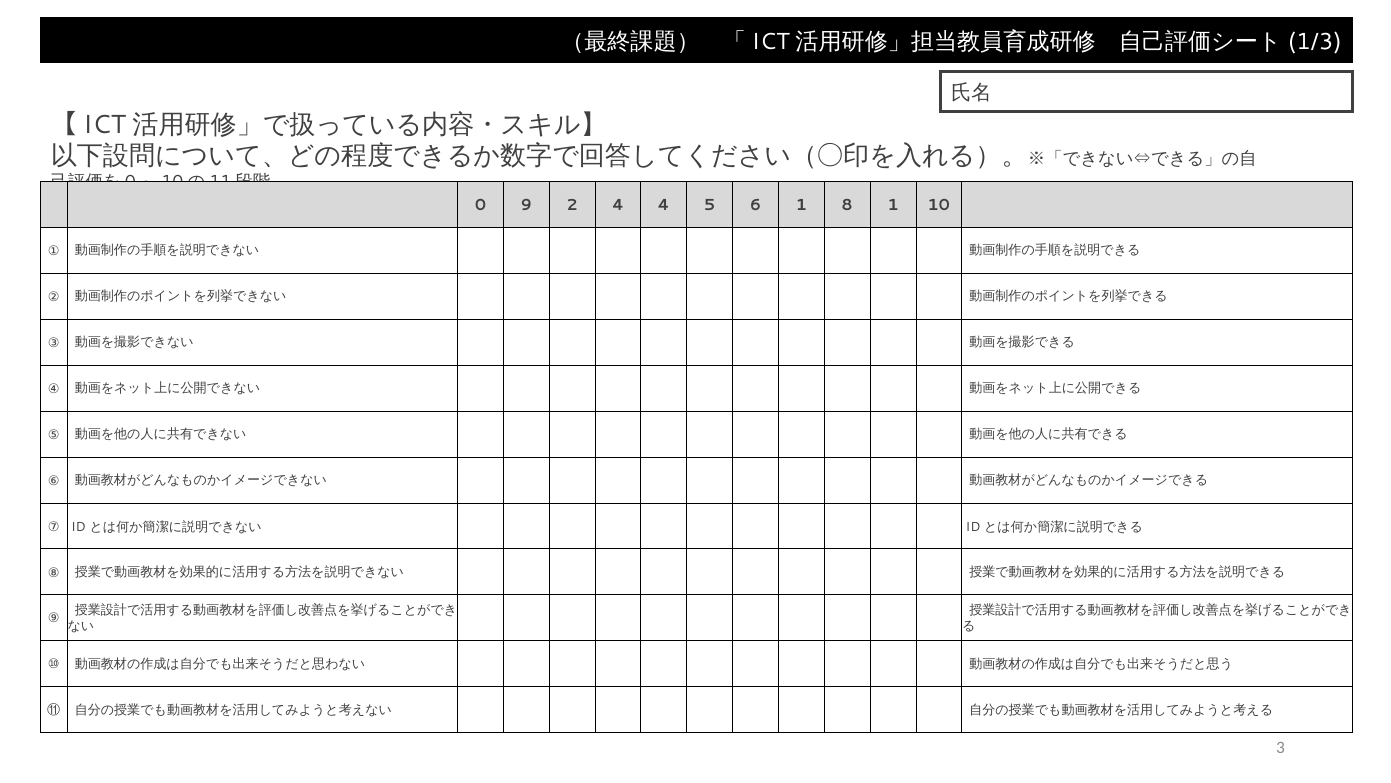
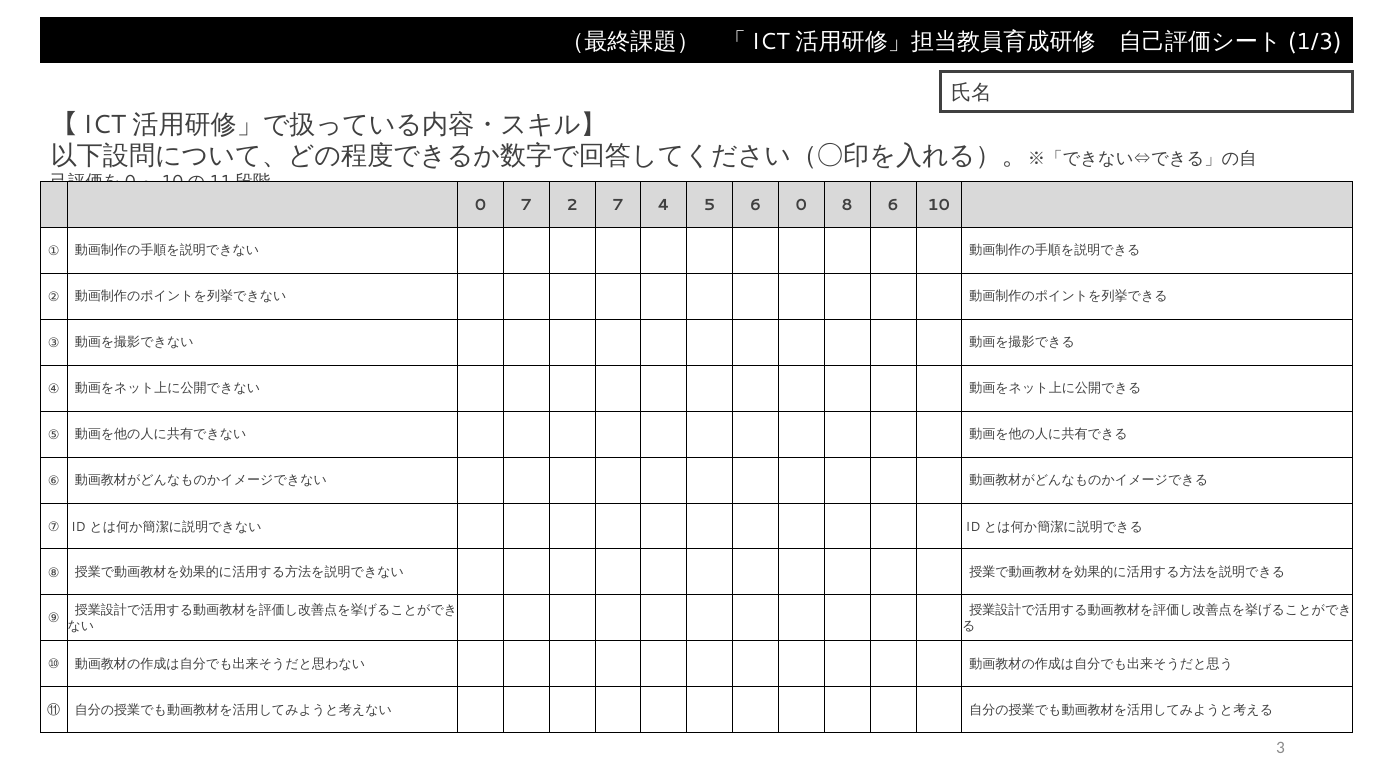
0 9: 9 -> 7
2 4: 4 -> 7
6 1: 1 -> 0
8 1: 1 -> 6
